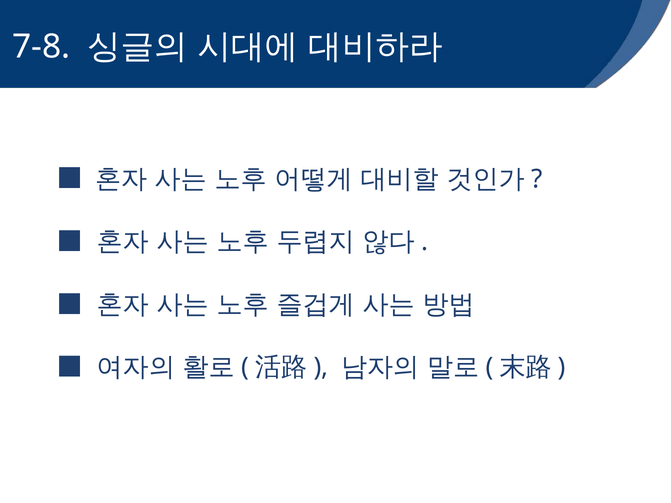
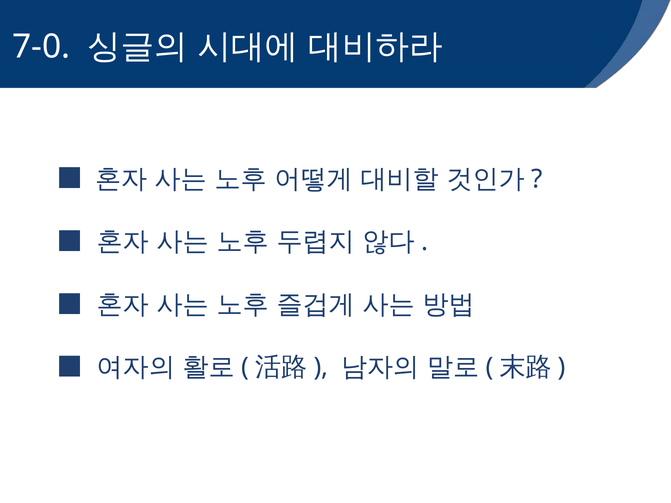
7-8: 7-8 -> 7-0
